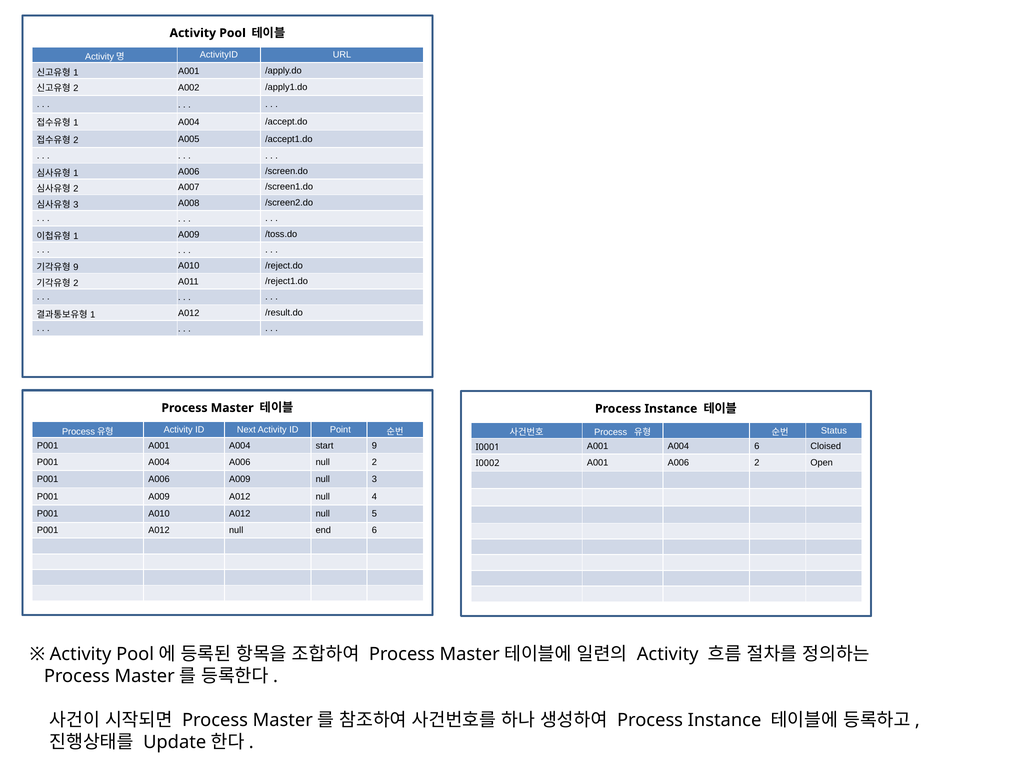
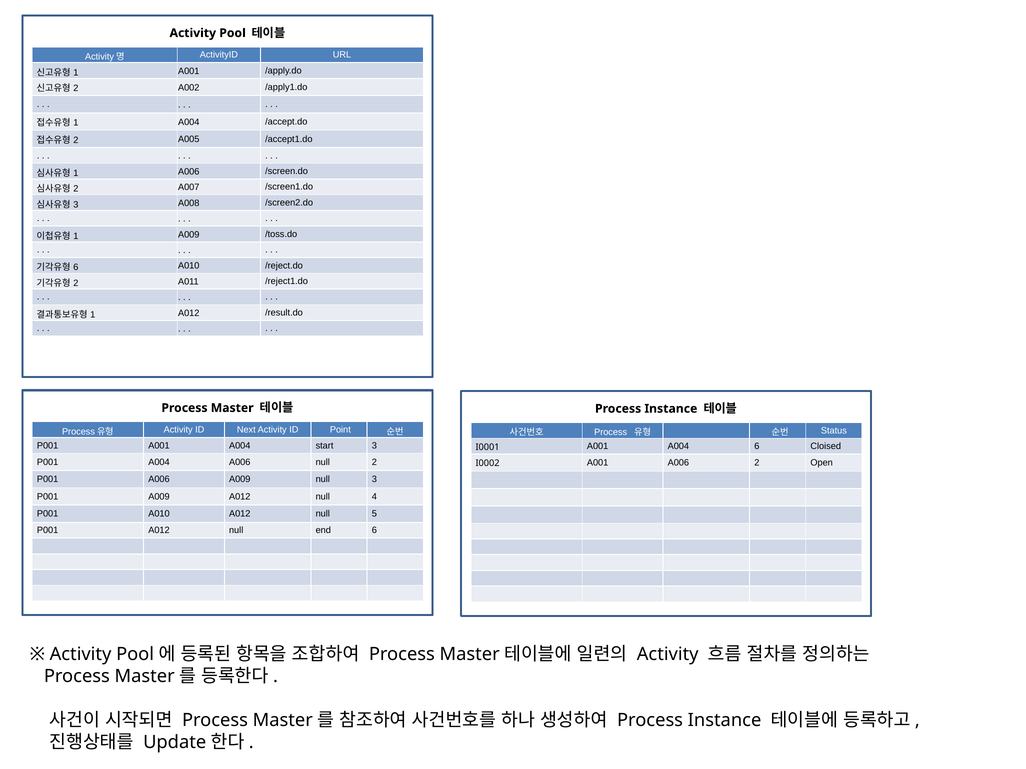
9 at (76, 268): 9 -> 6
start 9: 9 -> 3
